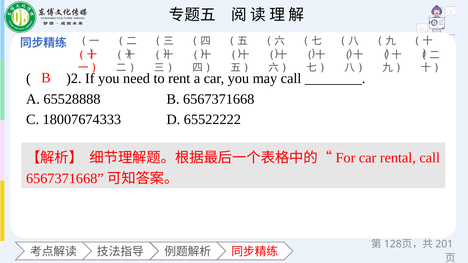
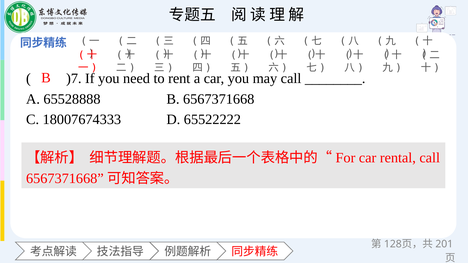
)2: )2 -> )7
